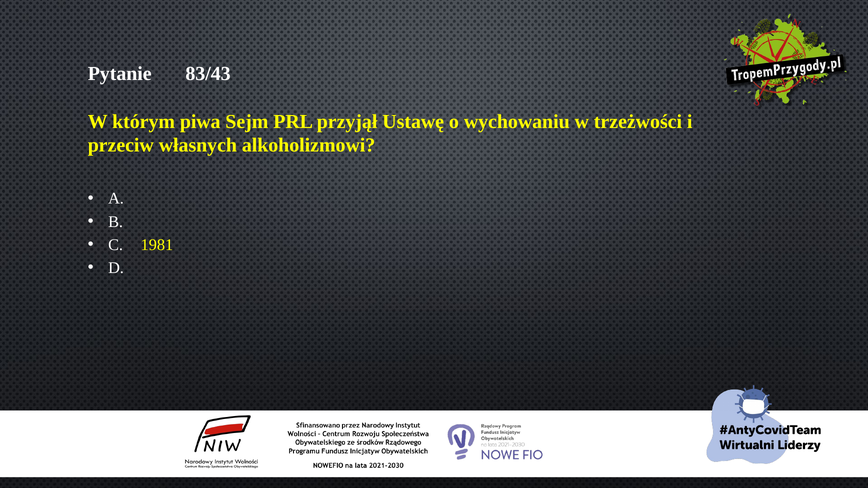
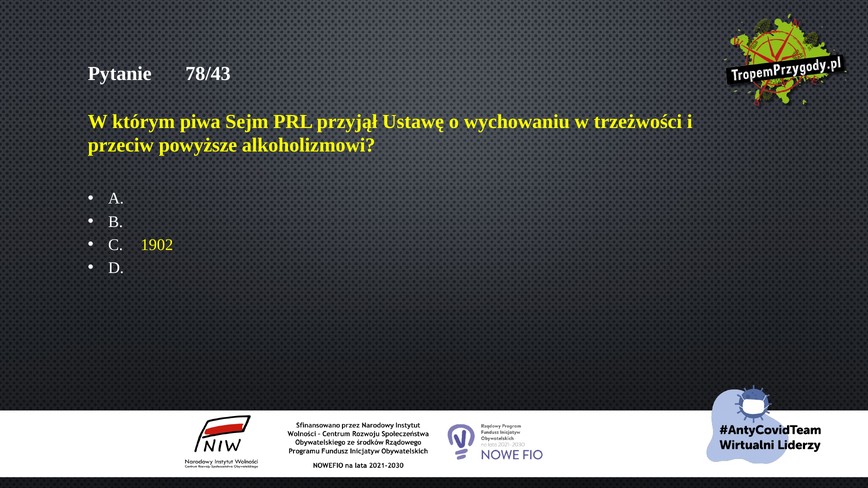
83/43: 83/43 -> 78/43
własnych: własnych -> powyższe
1981: 1981 -> 1902
